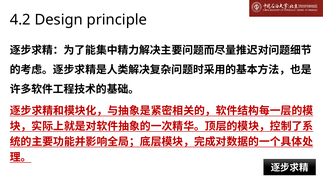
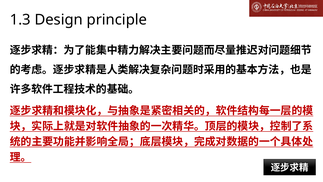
4.2: 4.2 -> 1.3
